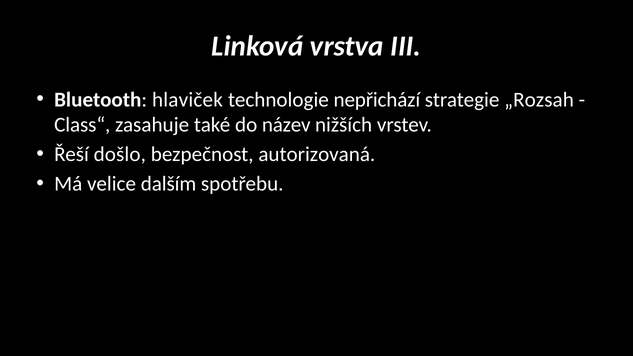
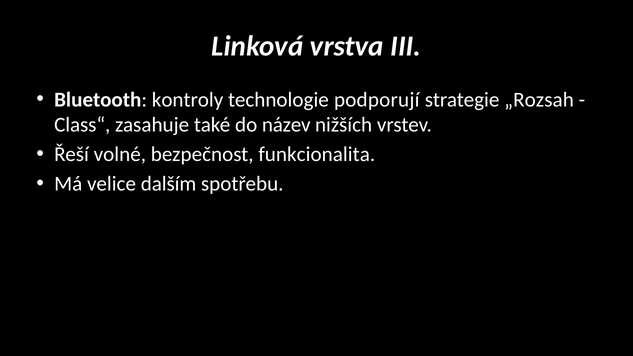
hlaviček: hlaviček -> kontroly
nepřichází: nepřichází -> podporují
došlo: došlo -> volné
autorizovaná: autorizovaná -> funkcionalita
